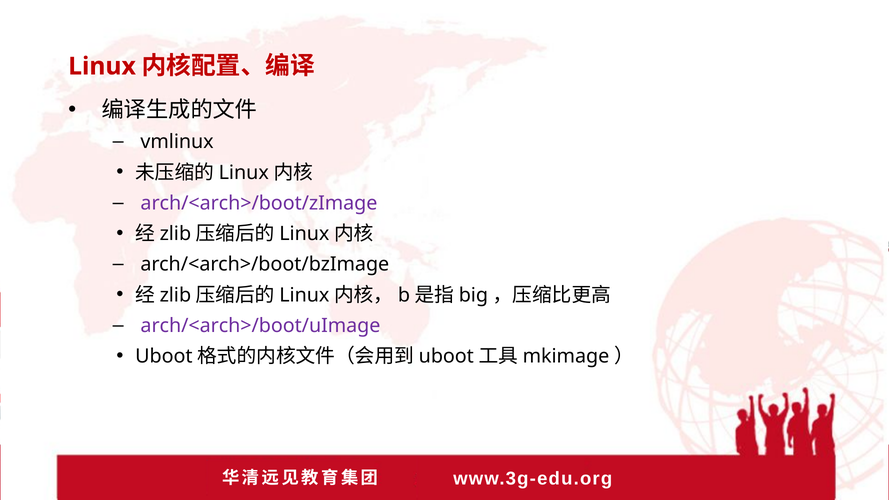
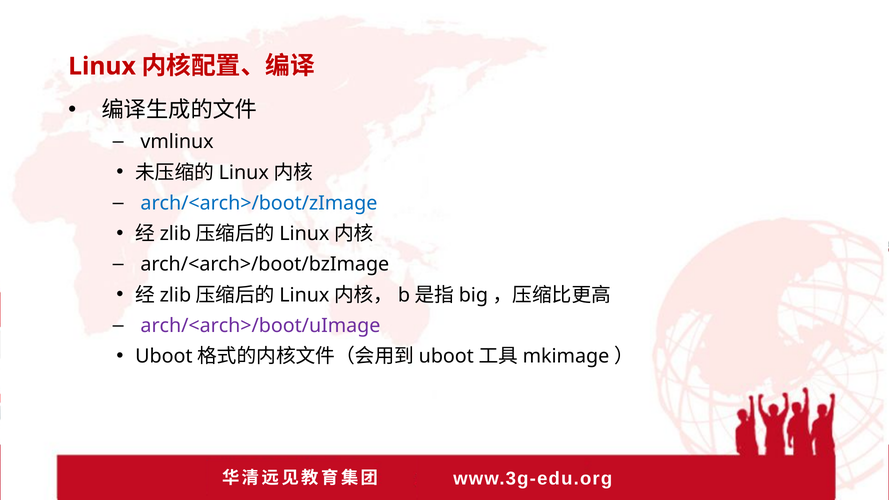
arch/<arch>/boot/zImage colour: purple -> blue
